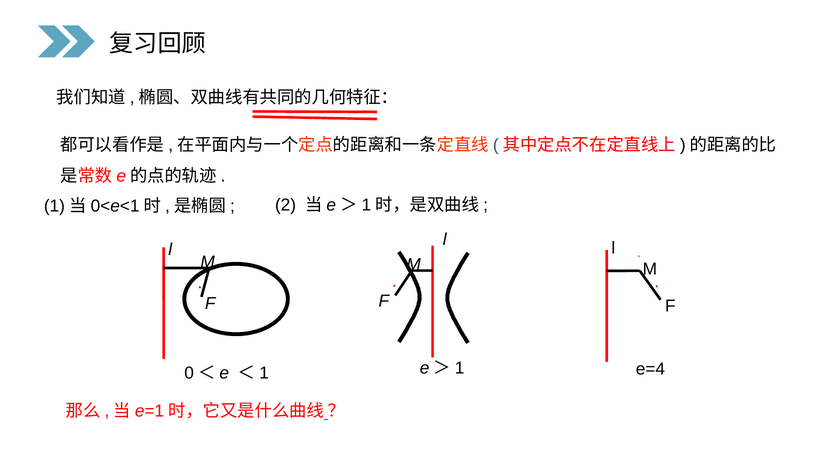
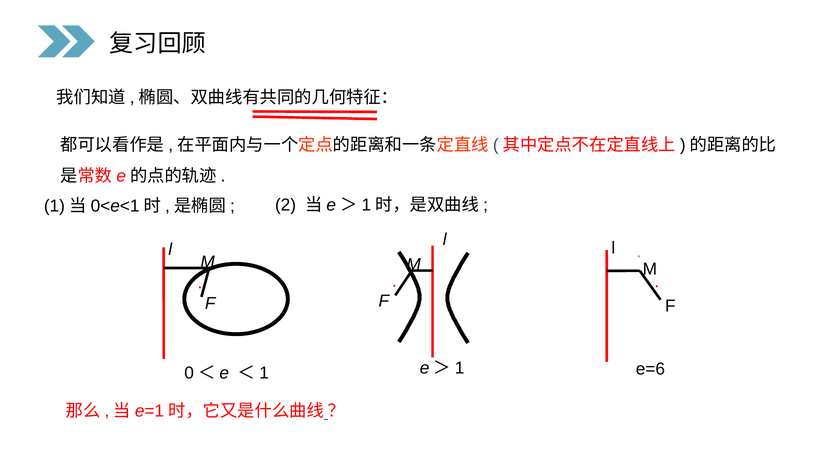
e=4: e=4 -> e=6
